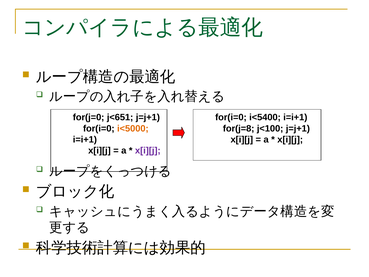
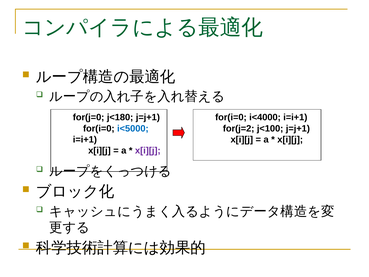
j<651: j<651 -> j<180
i<5400: i<5400 -> i<4000
i<5000 colour: orange -> blue
for(j=8: for(j=8 -> for(j=2
